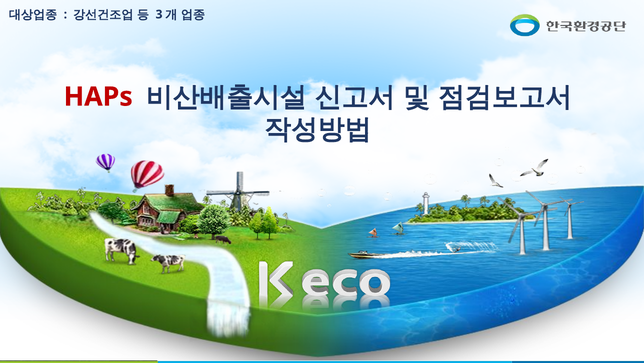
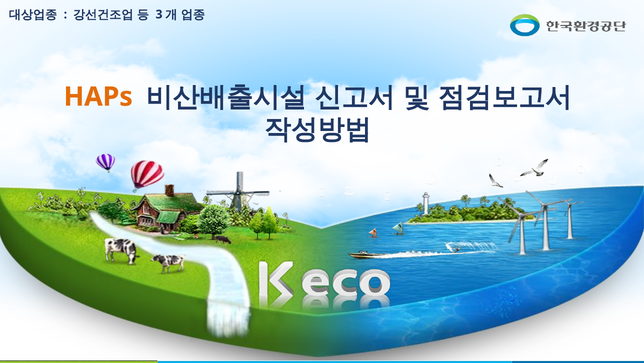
HAPs colour: red -> orange
